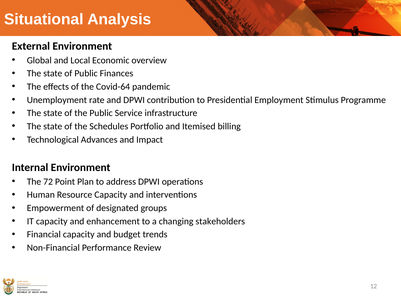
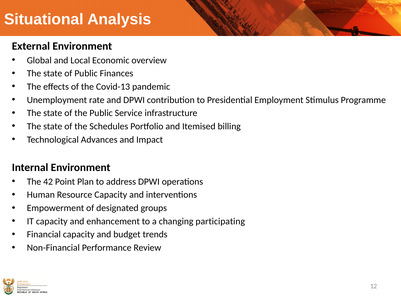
Covid-64: Covid-64 -> Covid-13
72: 72 -> 42
stakeholders: stakeholders -> participating
